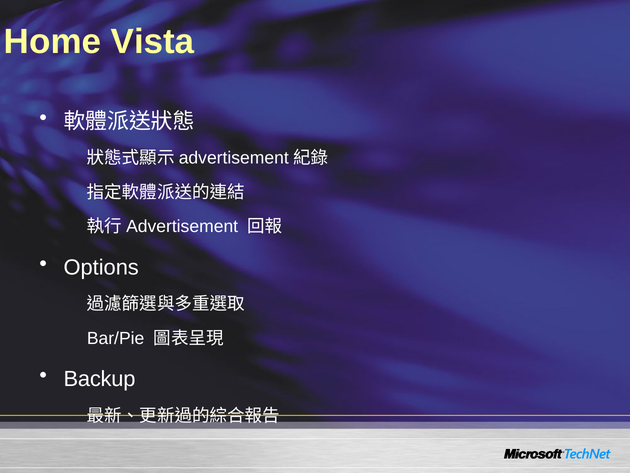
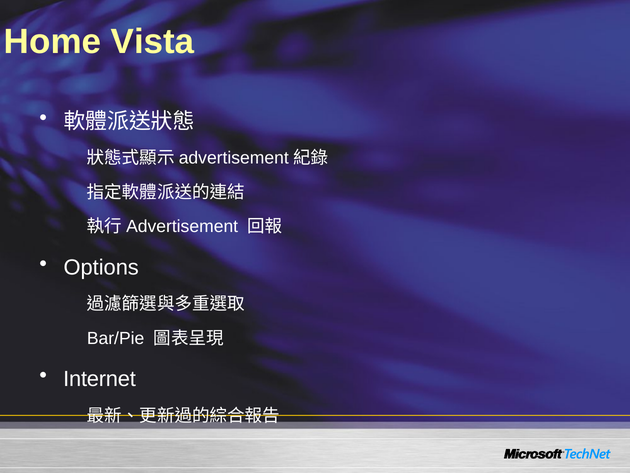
Backup: Backup -> Internet
